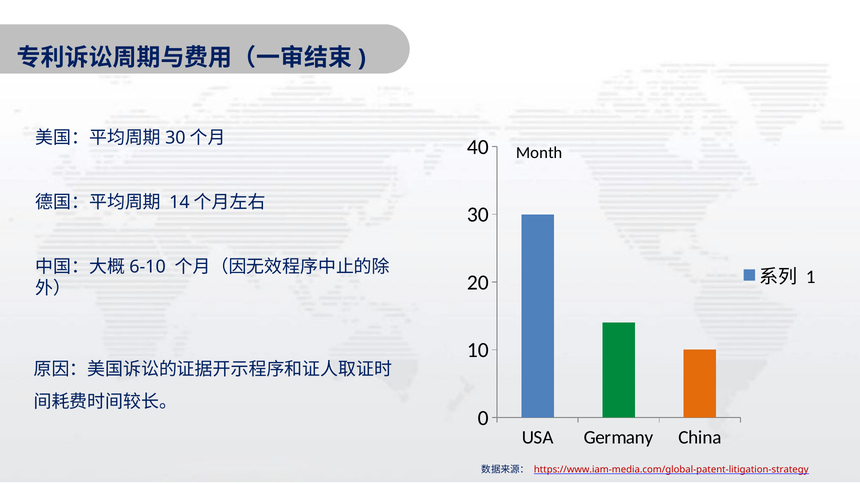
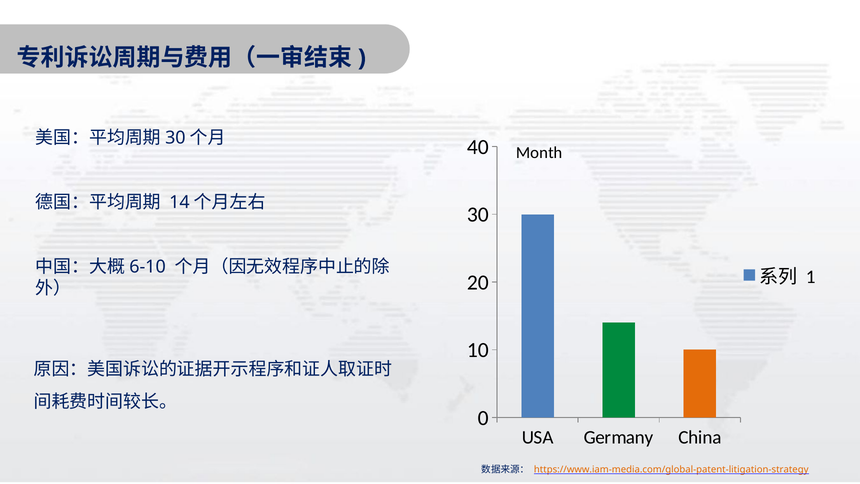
https://www.iam-media.com/global-patent-litigation-strategy colour: red -> orange
